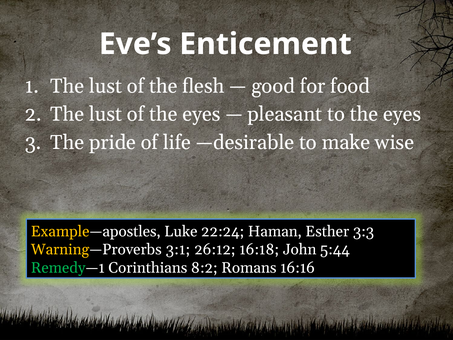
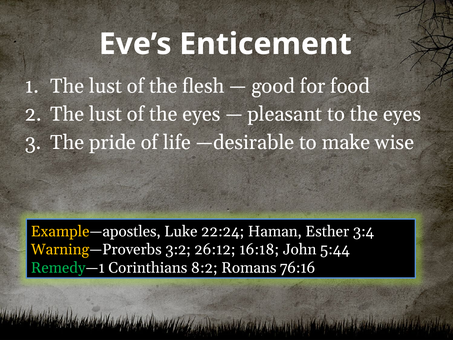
3:3: 3:3 -> 3:4
3:1: 3:1 -> 3:2
16:16: 16:16 -> 76:16
